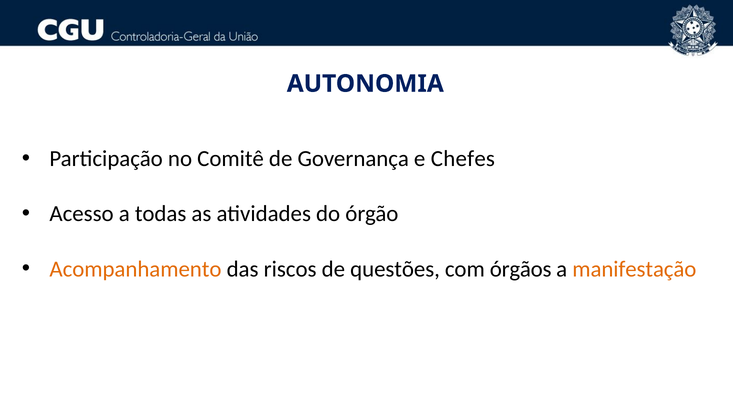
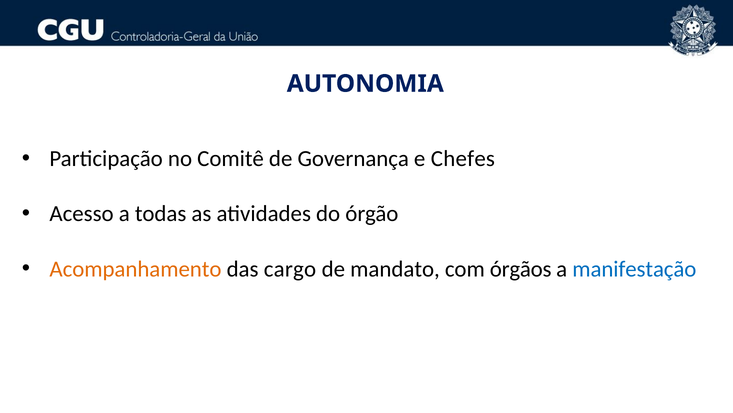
riscos: riscos -> cargo
questões: questões -> mandato
manifestação colour: orange -> blue
